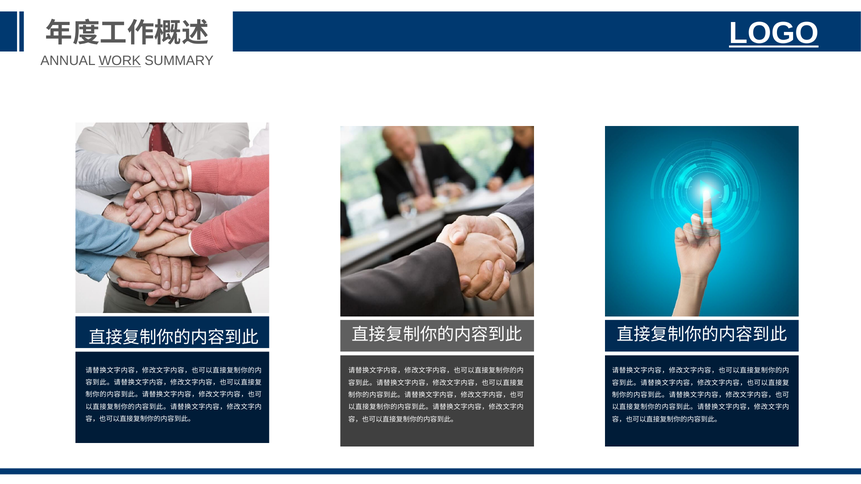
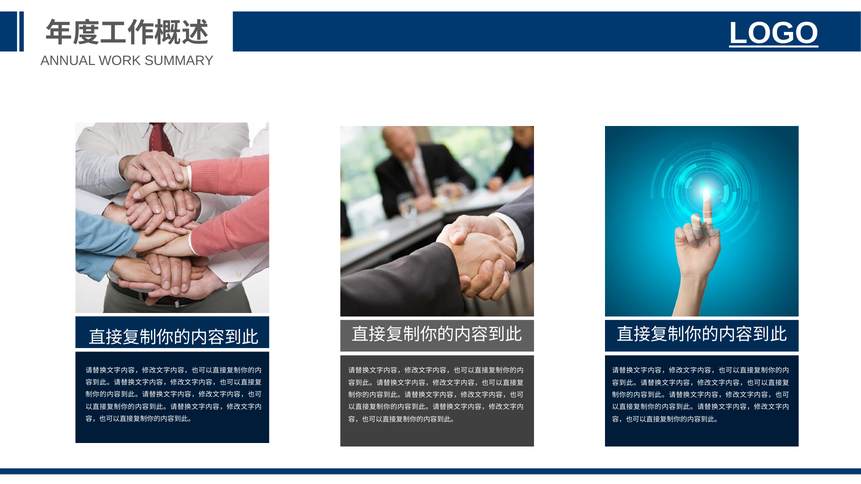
WORK underline: present -> none
